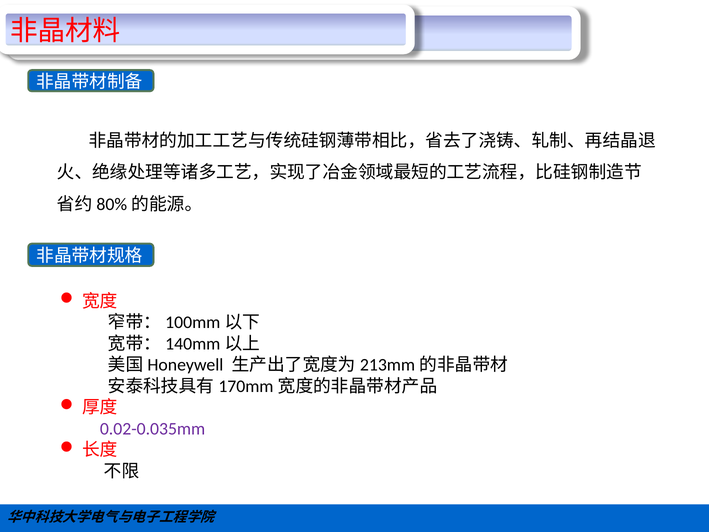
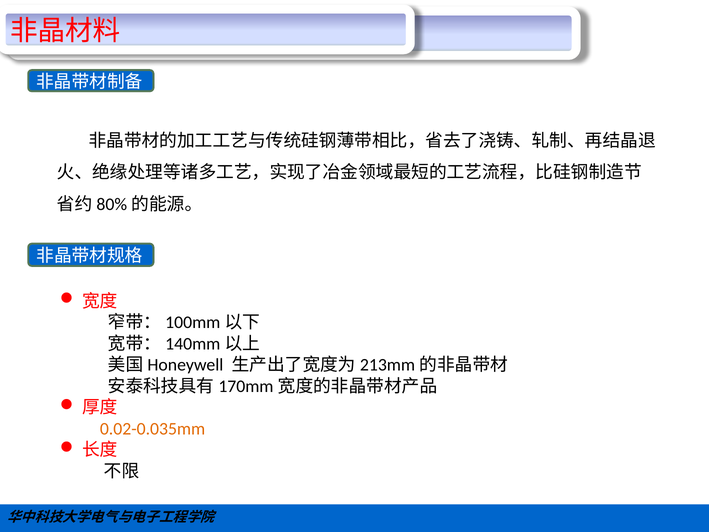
0.02-0.035mm colour: purple -> orange
